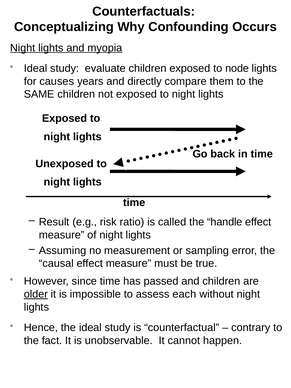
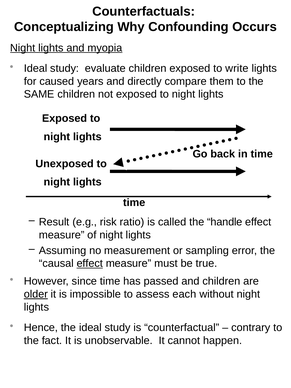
node: node -> write
causes: causes -> caused
effect at (90, 263) underline: none -> present
